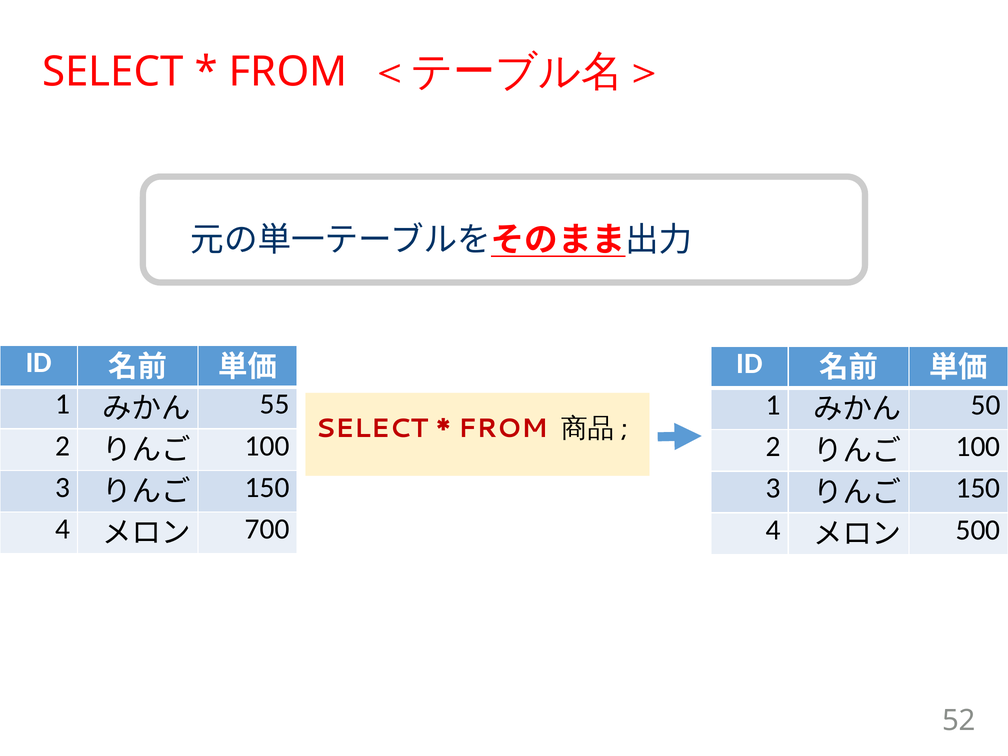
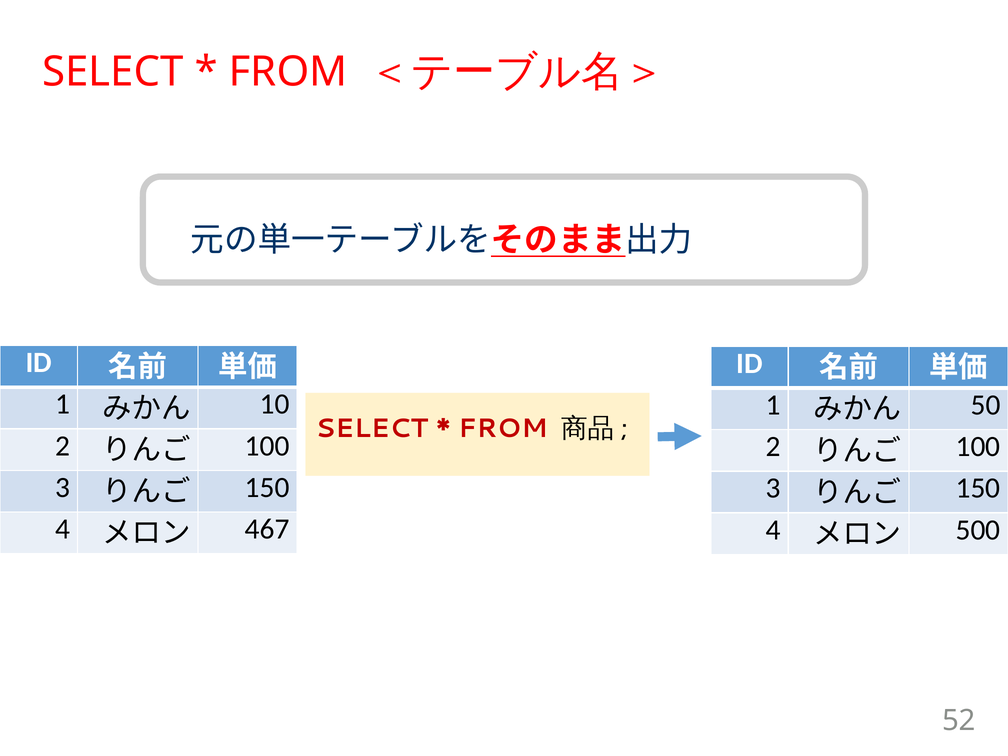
55: 55 -> 10
700: 700 -> 467
